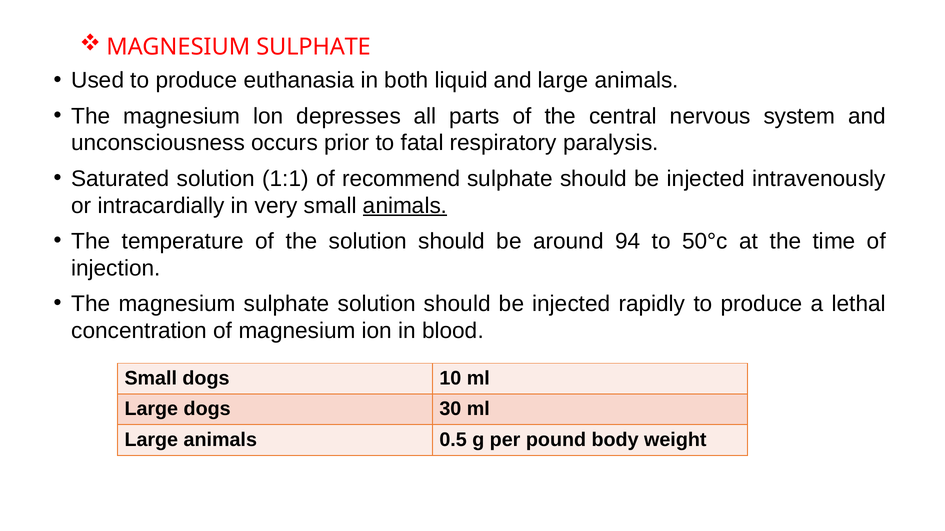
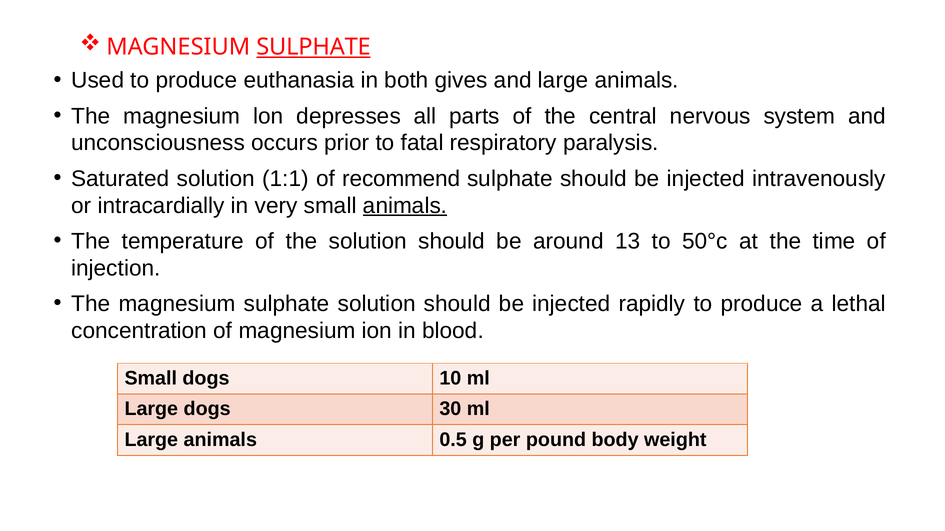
SULPHATE at (314, 47) underline: none -> present
liquid: liquid -> gives
94: 94 -> 13
